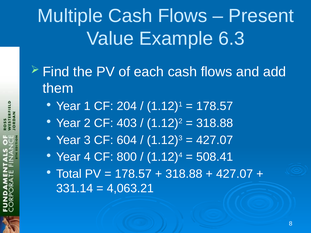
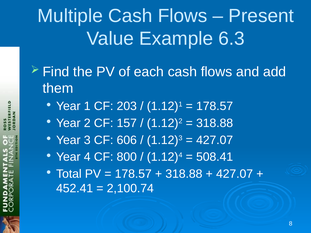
204: 204 -> 203
403: 403 -> 157
604: 604 -> 606
331.14: 331.14 -> 452.41
4,063.21: 4,063.21 -> 2,100.74
